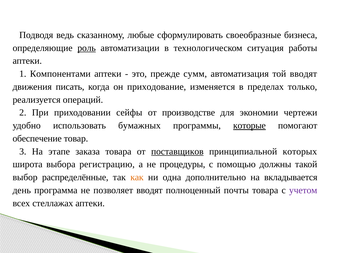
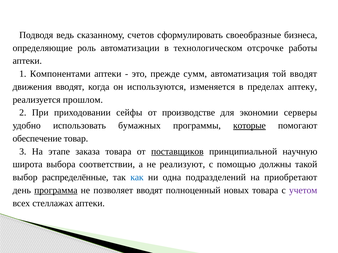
любые: любые -> счетов
роль underline: present -> none
ситуация: ситуация -> отсрочке
движения писать: писать -> вводят
приходование: приходование -> используются
только: только -> аптеку
операций: операций -> прошлом
чертежи: чертежи -> серверы
которых: которых -> научную
регистрацию: регистрацию -> соответствии
процедуры: процедуры -> реализуют
как colour: orange -> blue
дополнительно: дополнительно -> подразделений
вкладывается: вкладывается -> приобретают
программа underline: none -> present
почты: почты -> новых
